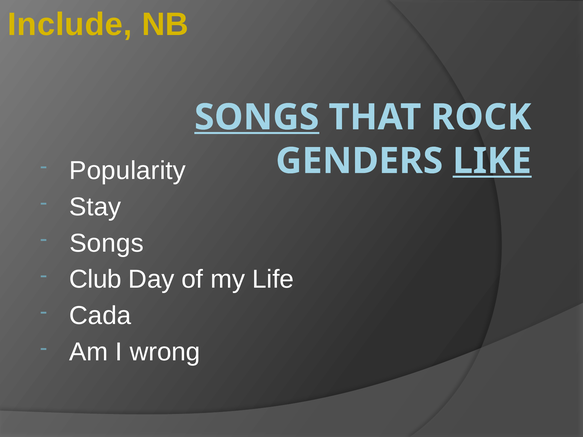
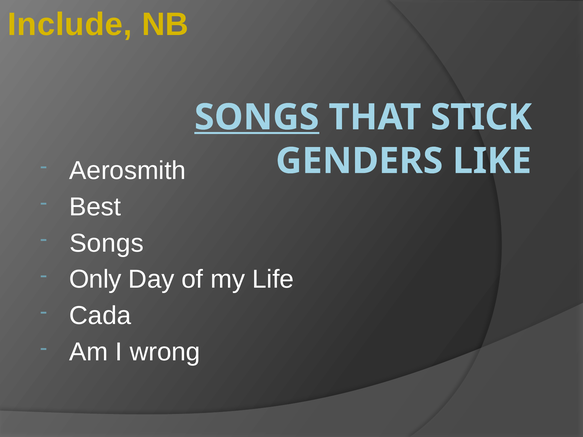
ROCK: ROCK -> STICK
LIKE underline: present -> none
Popularity: Popularity -> Aerosmith
Stay: Stay -> Best
Club: Club -> Only
